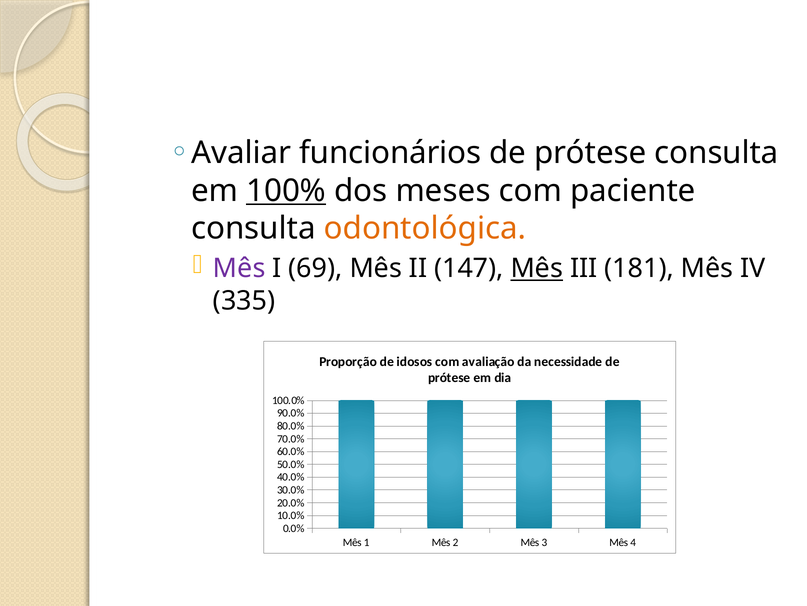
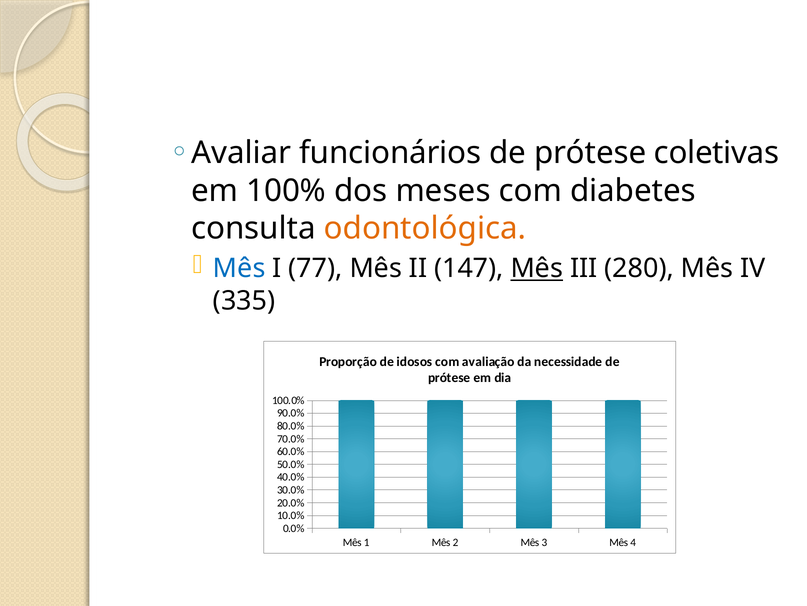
prótese consulta: consulta -> coletivas
100% underline: present -> none
paciente: paciente -> diabetes
Mês at (239, 268) colour: purple -> blue
69: 69 -> 77
181: 181 -> 280
